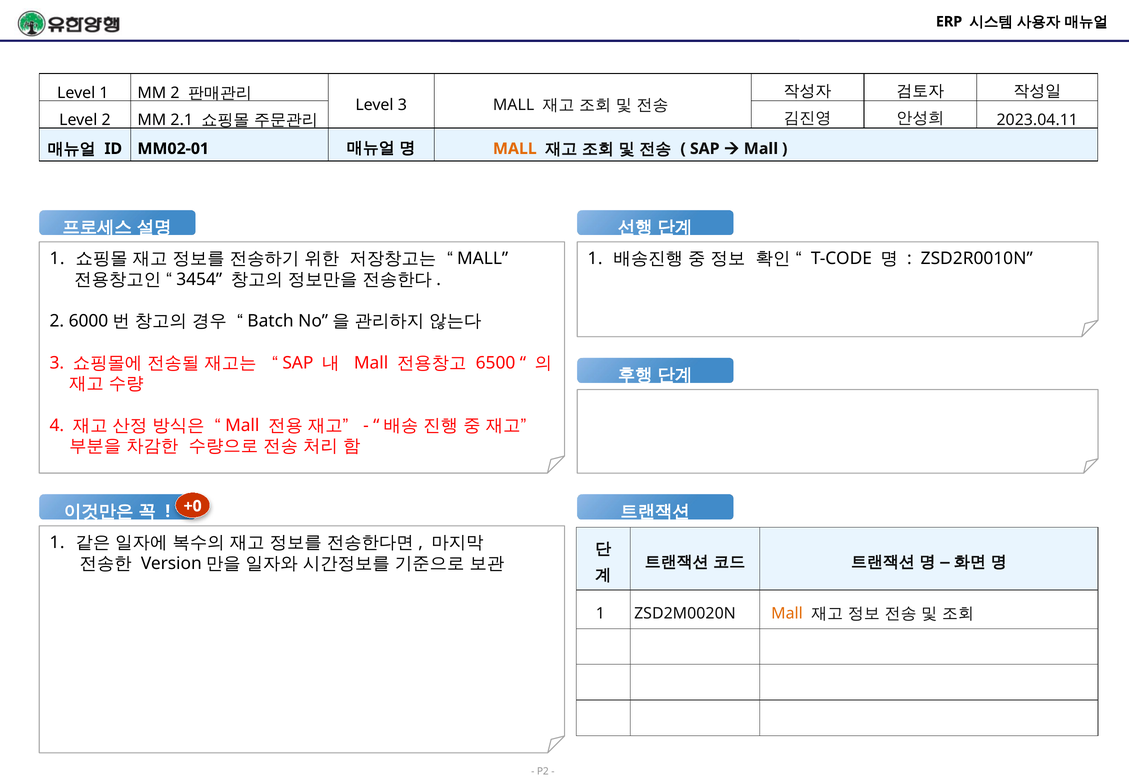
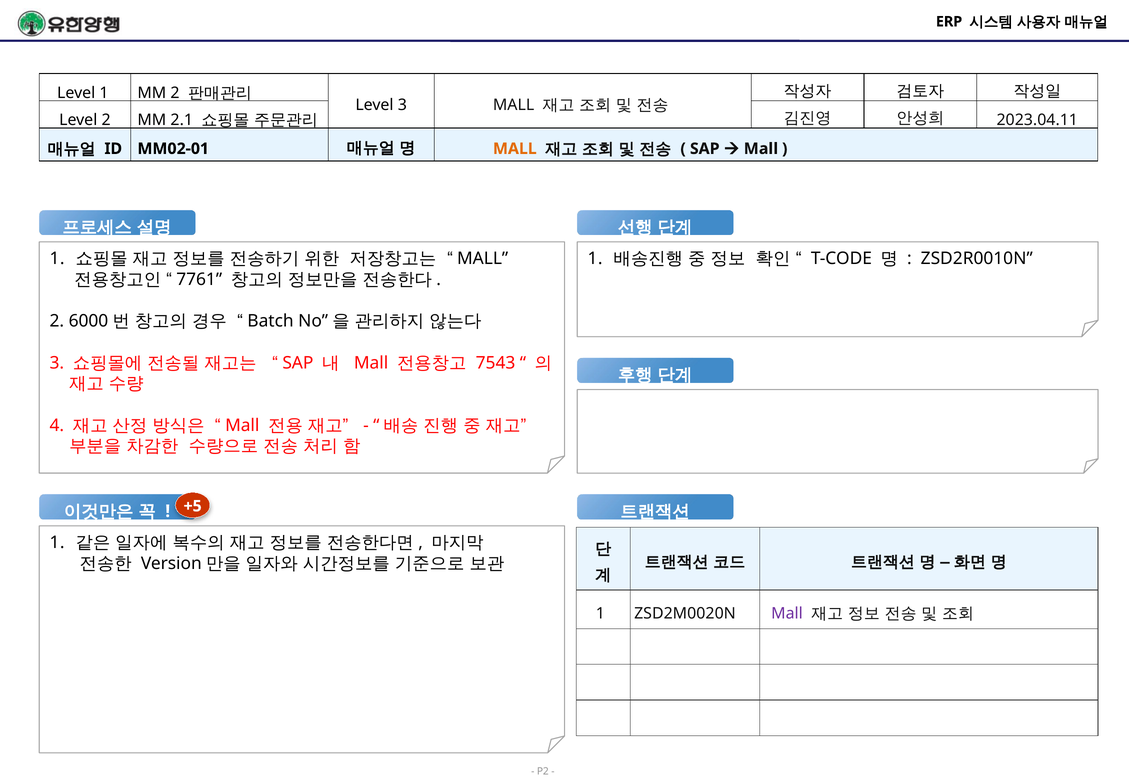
3454: 3454 -> 7761
6500: 6500 -> 7543
+0: +0 -> +5
Mall at (787, 613) colour: orange -> purple
